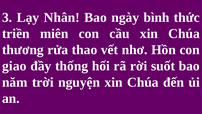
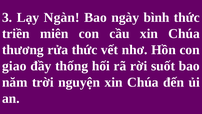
Nhân: Nhân -> Ngàn
rửa thao: thao -> thức
